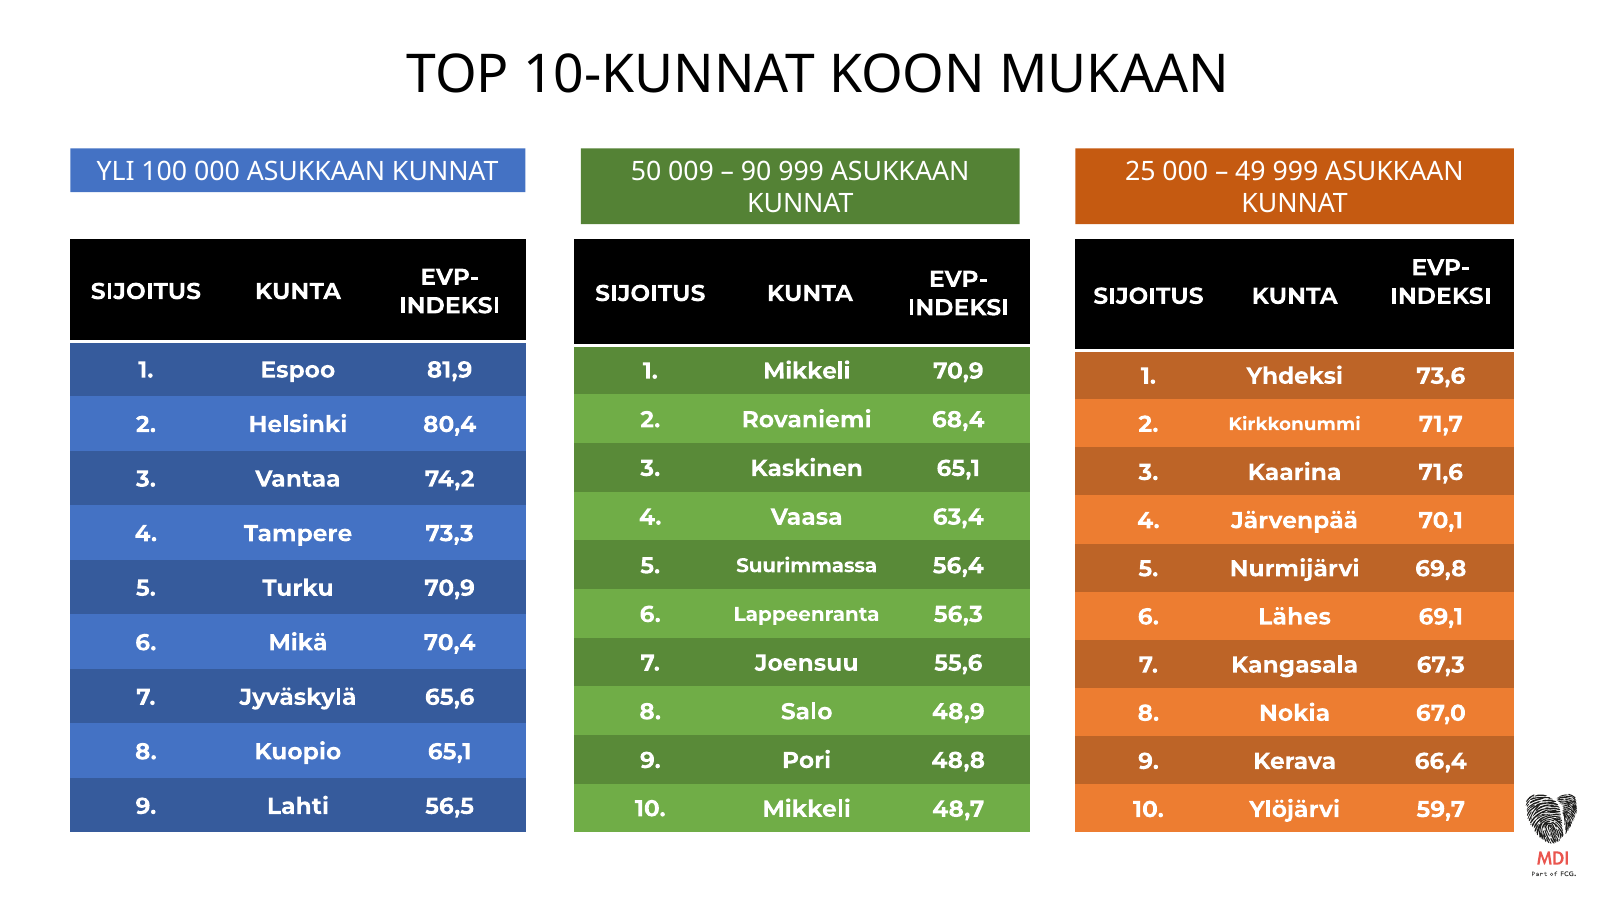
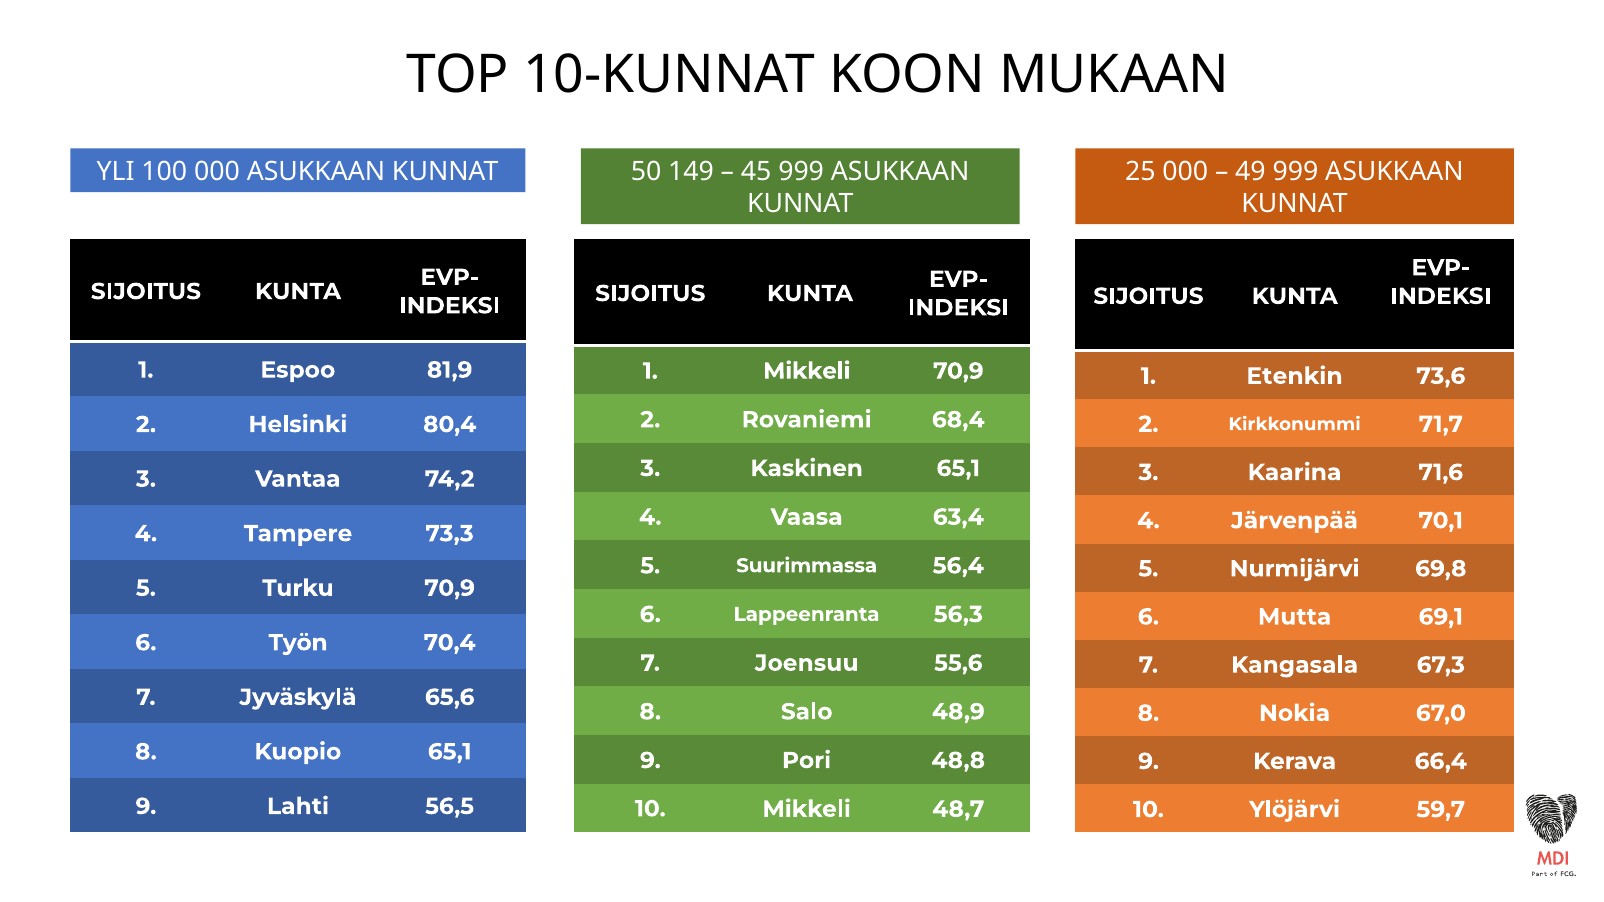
009: 009 -> 149
90: 90 -> 45
Yhdeksi: Yhdeksi -> Etenkin
Lähes: Lähes -> Mutta
Mikä: Mikä -> Työn
